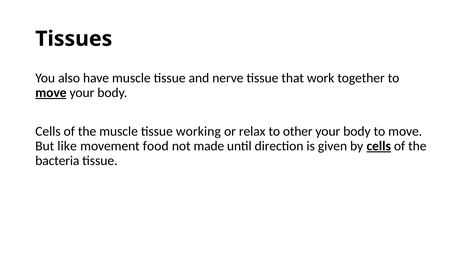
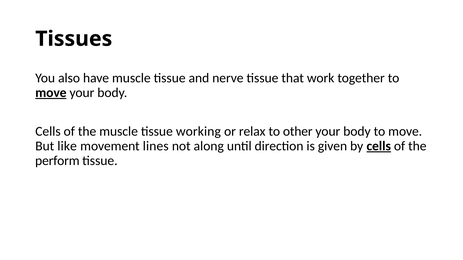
food: food -> lines
made: made -> along
bacteria: bacteria -> perform
